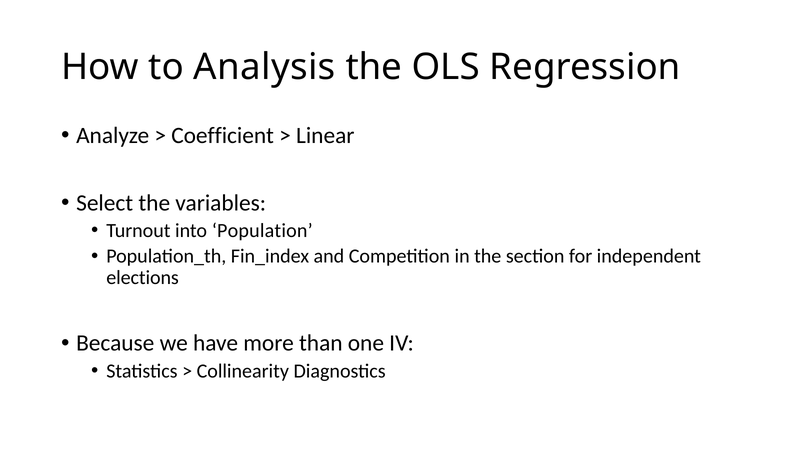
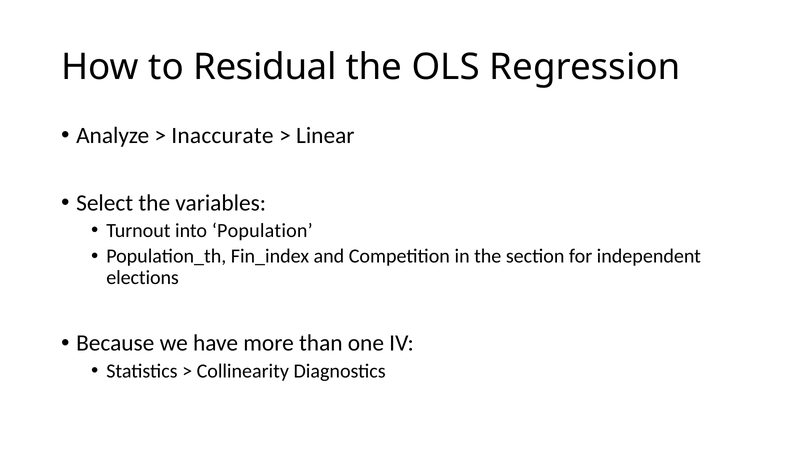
Analysis: Analysis -> Residual
Coefficient: Coefficient -> Inaccurate
